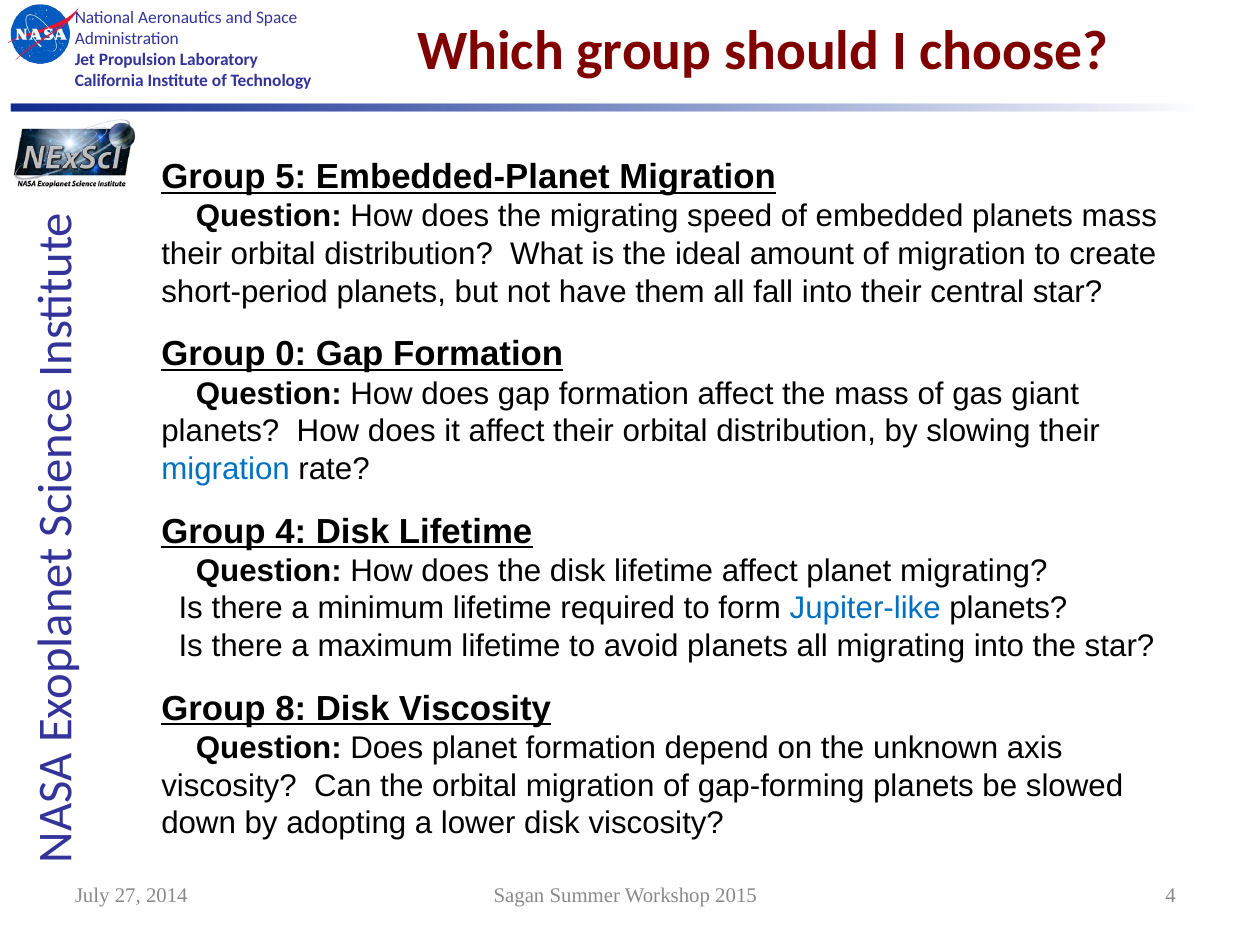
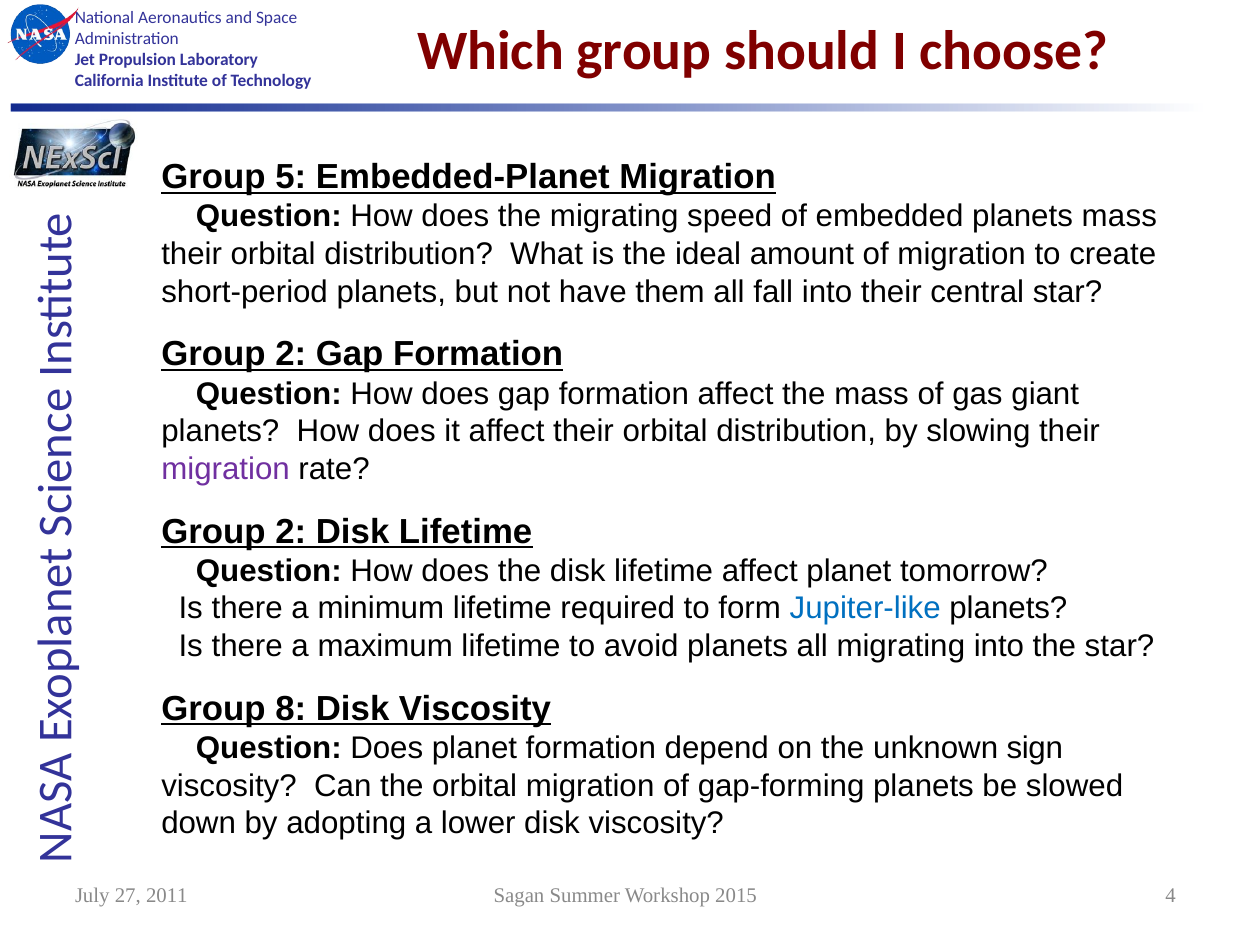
0 at (291, 355): 0 -> 2
migration at (226, 469) colour: blue -> purple
4 at (291, 532): 4 -> 2
planet migrating: migrating -> tomorrow
axis: axis -> sign
2014: 2014 -> 2011
